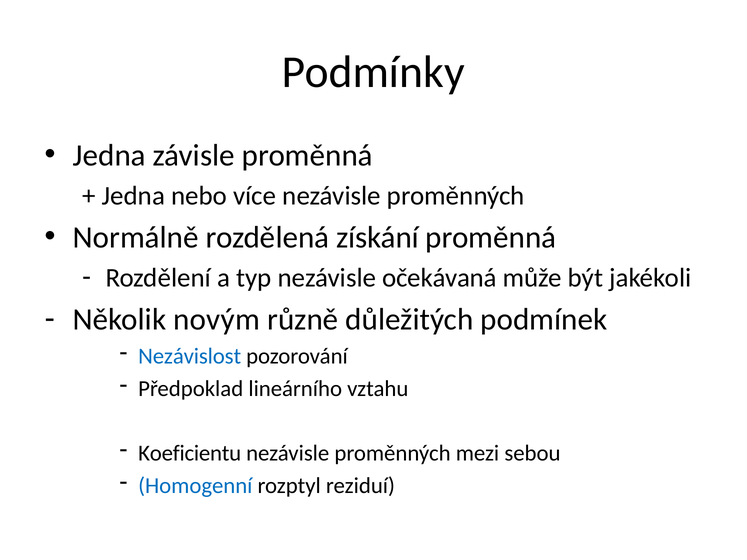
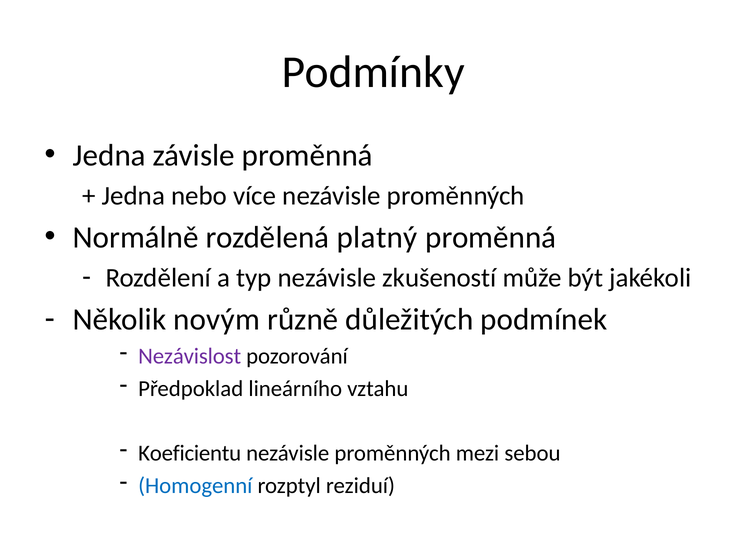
získání: získání -> platný
očekávaná: očekávaná -> zkušeností
Nezávislost colour: blue -> purple
